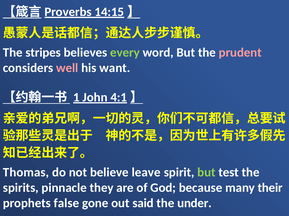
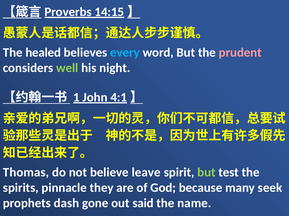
stripes: stripes -> healed
every colour: light green -> light blue
well colour: pink -> light green
want: want -> night
their: their -> seek
false: false -> dash
under: under -> name
